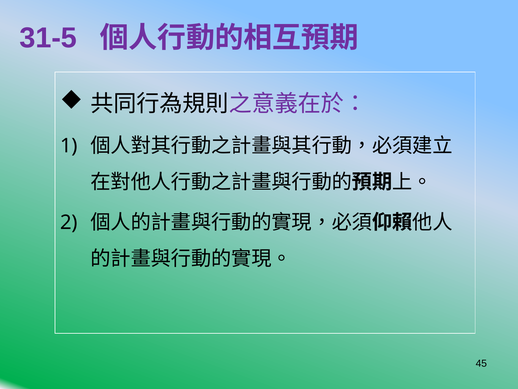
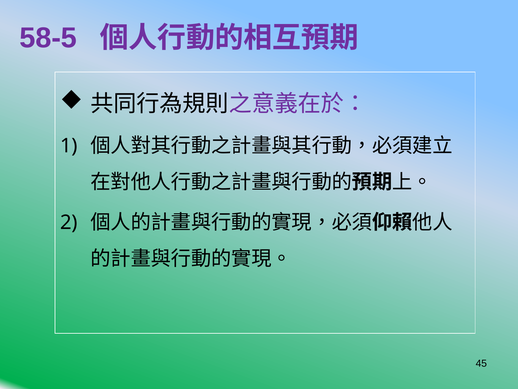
31-5: 31-5 -> 58-5
